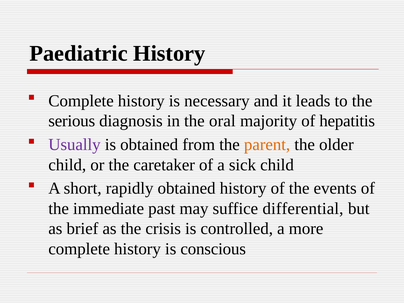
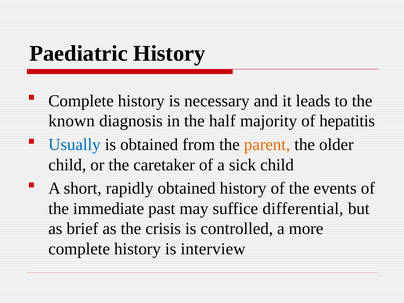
serious: serious -> known
oral: oral -> half
Usually colour: purple -> blue
conscious: conscious -> interview
